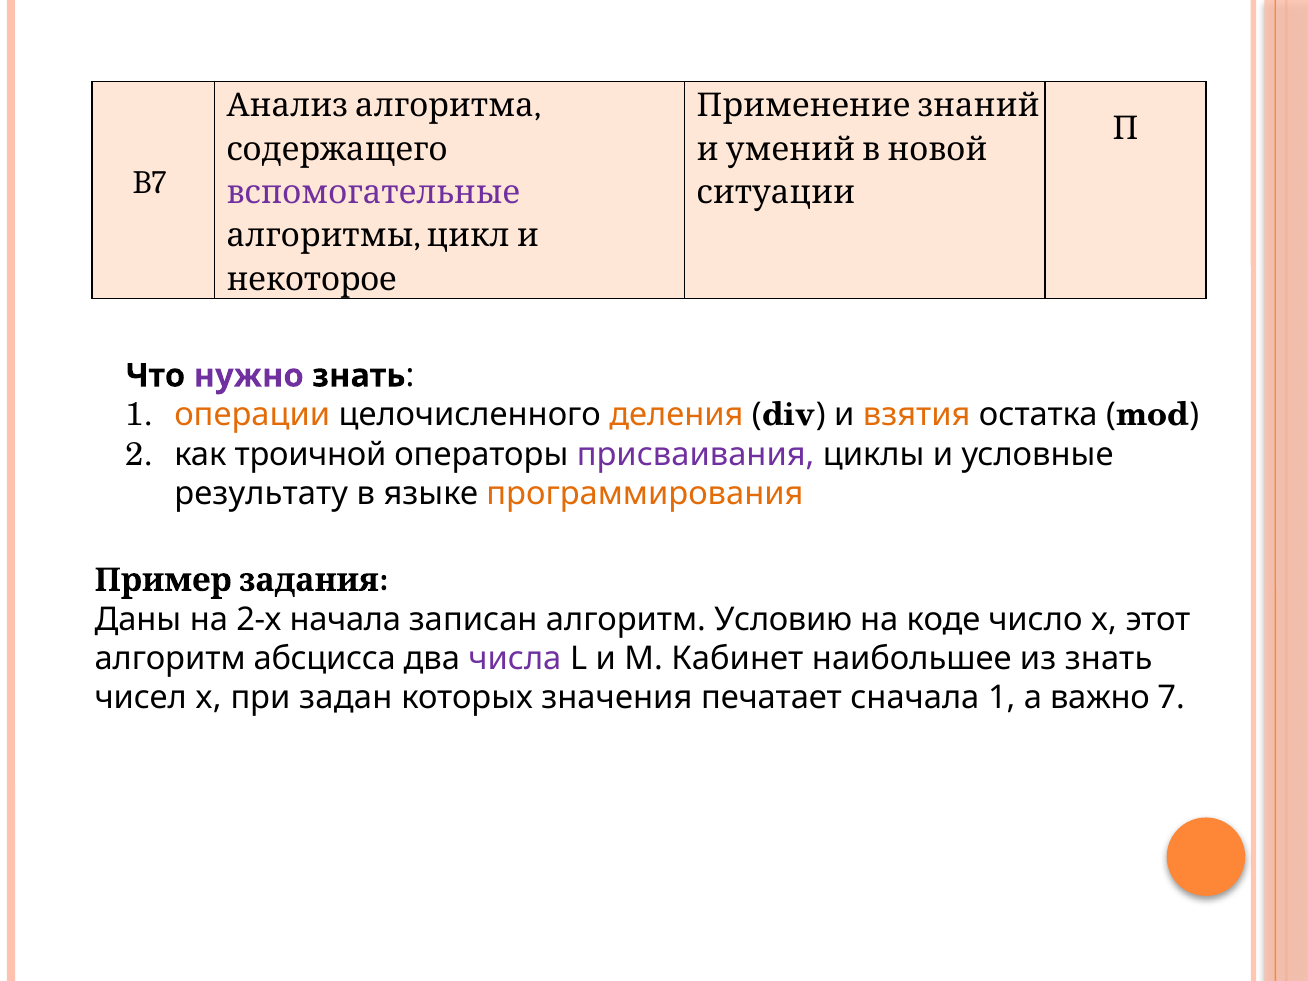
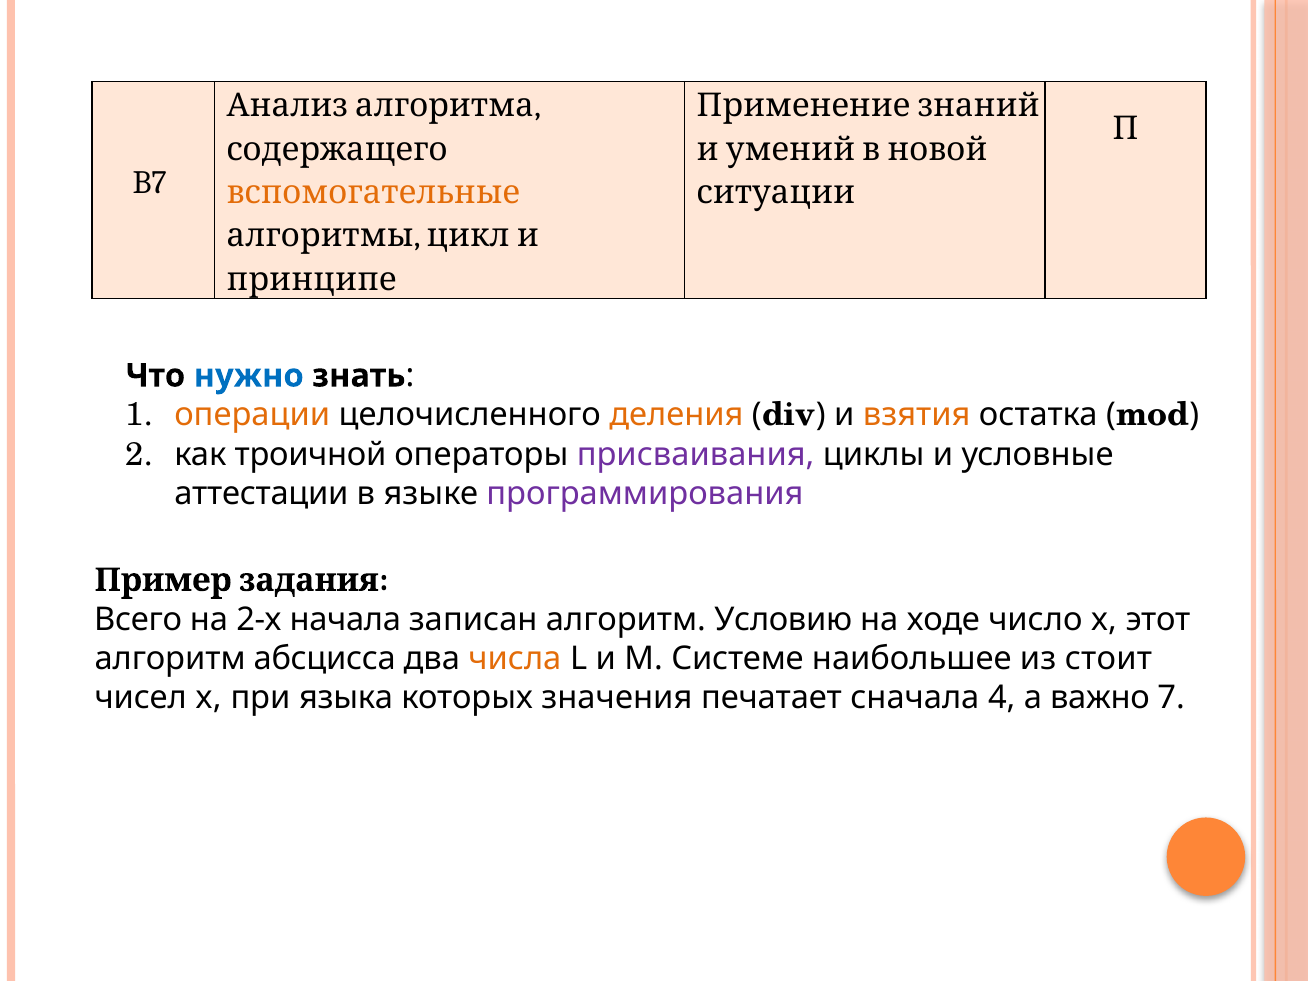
вспомогательные colour: purple -> orange
некоторое: некоторое -> принципе
нужно colour: purple -> blue
результату: результату -> аттестации
программирования colour: orange -> purple
Даны: Даны -> Всего
коде: коде -> ходе
числа colour: purple -> orange
Кабинет: Кабинет -> Системе
из знать: знать -> стоит
задан: задан -> языка
сначала 1: 1 -> 4
